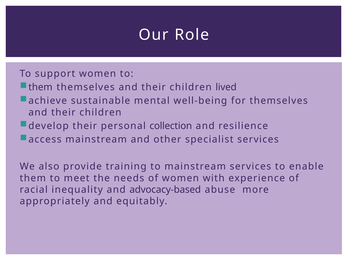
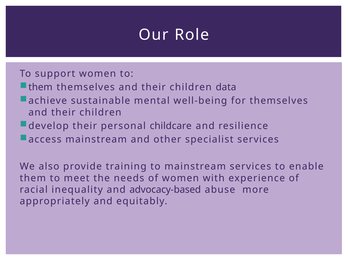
lived: lived -> data
collection: collection -> childcare
